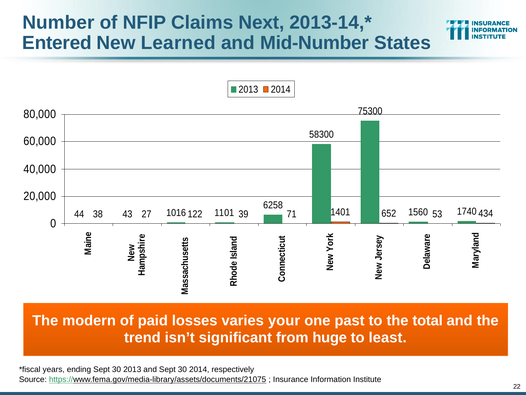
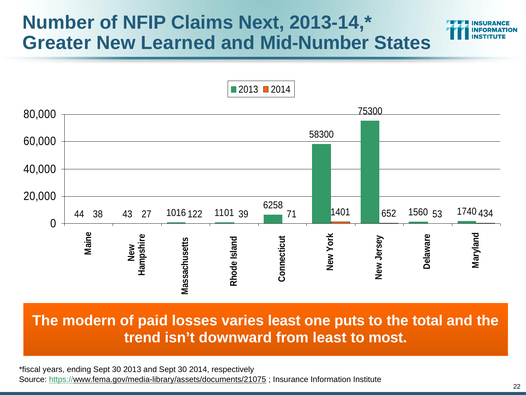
Entered: Entered -> Greater
varies your: your -> least
past: past -> puts
significant: significant -> downward
from huge: huge -> least
least: least -> most
